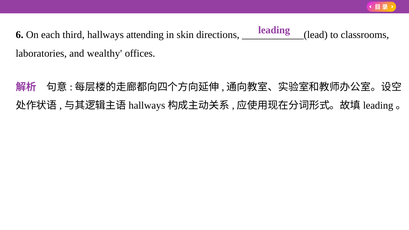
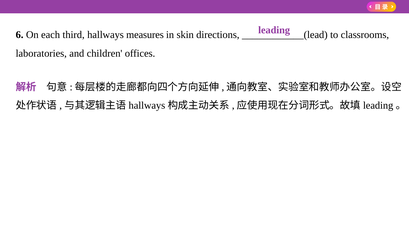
attending: attending -> measures
wealthy: wealthy -> children
